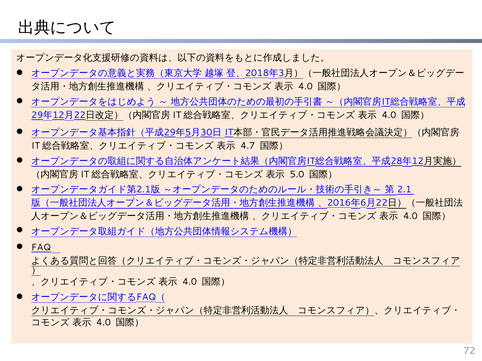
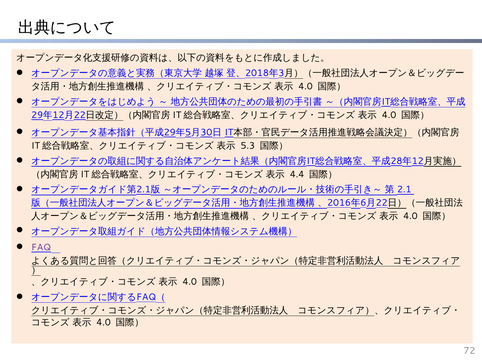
4.7: 4.7 -> 5.3
5.0: 5.0 -> 4.4
FAQ colour: black -> purple
